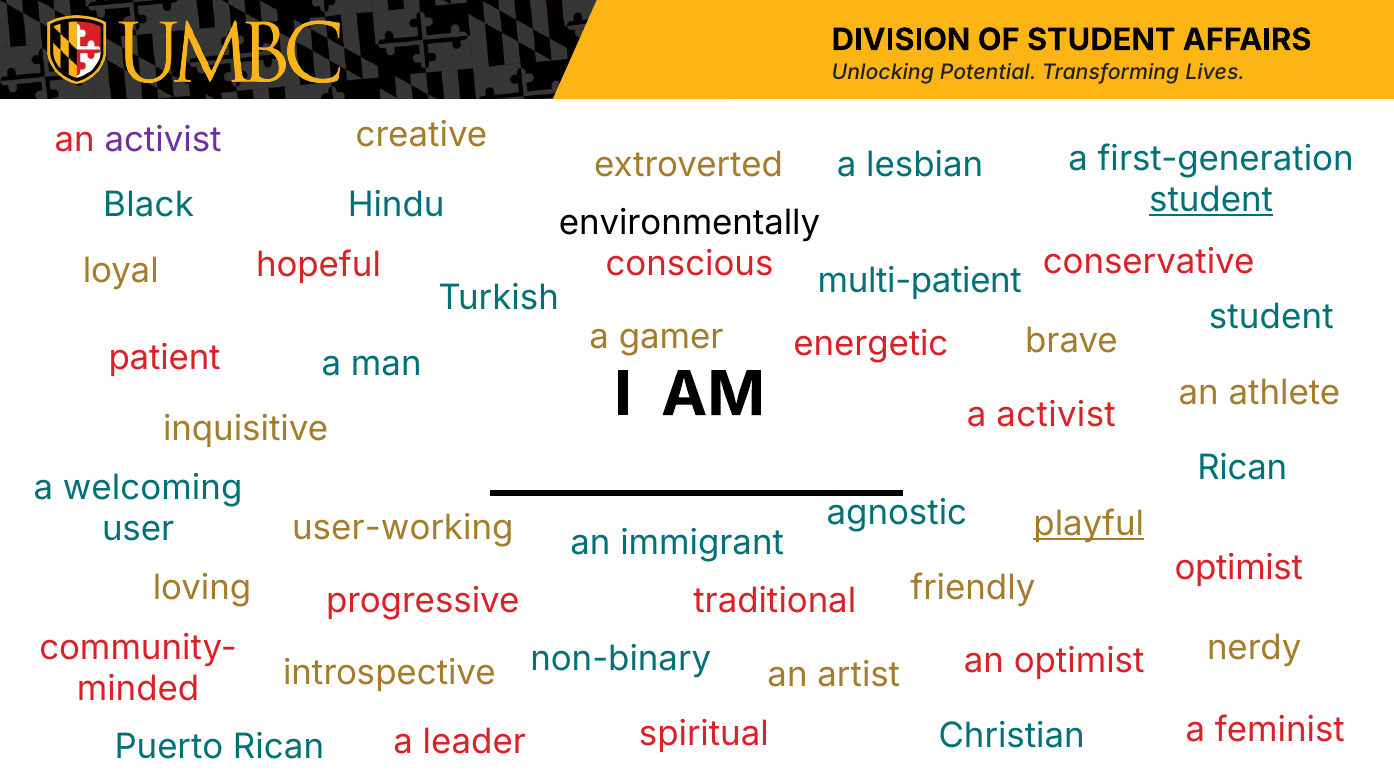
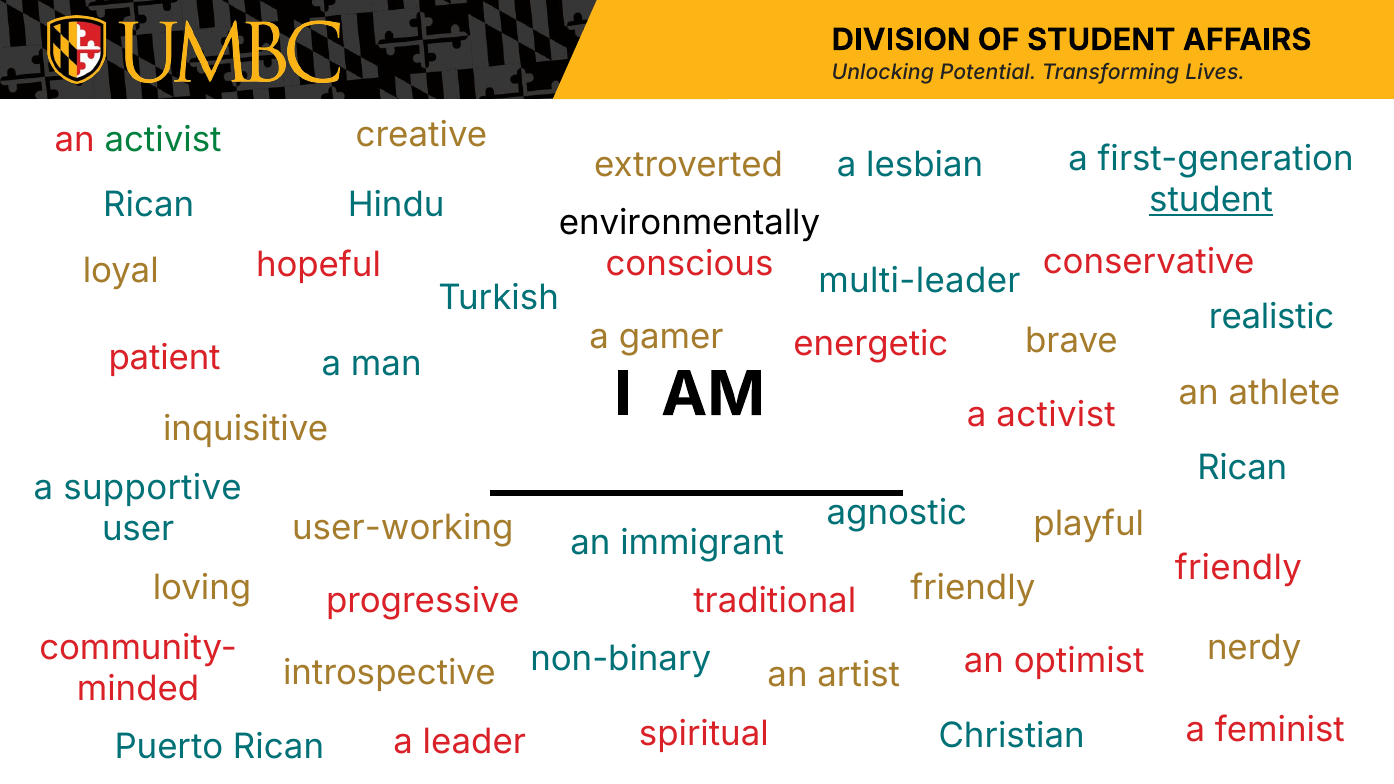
activist at (163, 140) colour: purple -> green
Black at (149, 205): Black -> Rican
multi-patient: multi-patient -> multi-leader
student at (1271, 317): student -> realistic
welcoming: welcoming -> supportive
playful underline: present -> none
optimist at (1239, 568): optimist -> friendly
